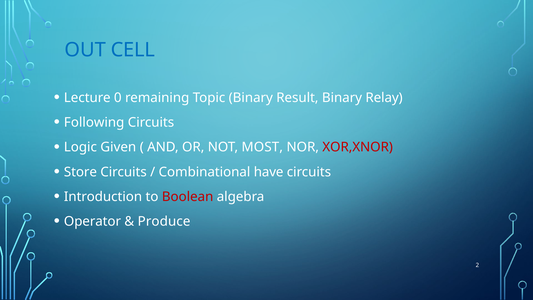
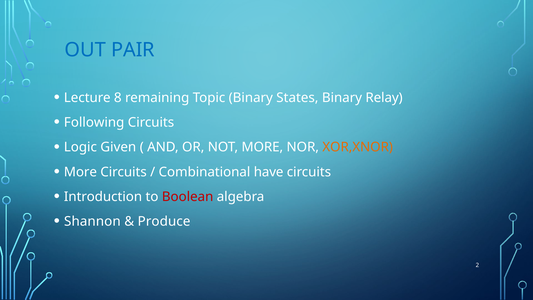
CELL: CELL -> PAIR
0: 0 -> 8
Result: Result -> States
NOT MOST: MOST -> MORE
XOR,XNOR colour: red -> orange
Store at (80, 172): Store -> More
Operator: Operator -> Shannon
